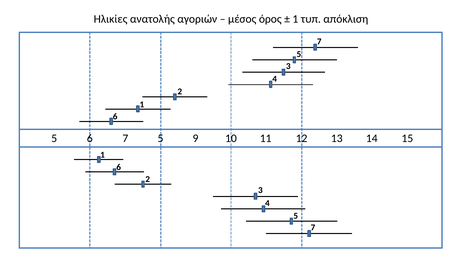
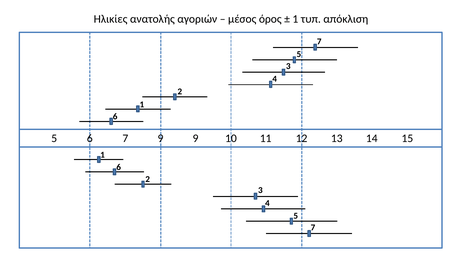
7 5: 5 -> 9
